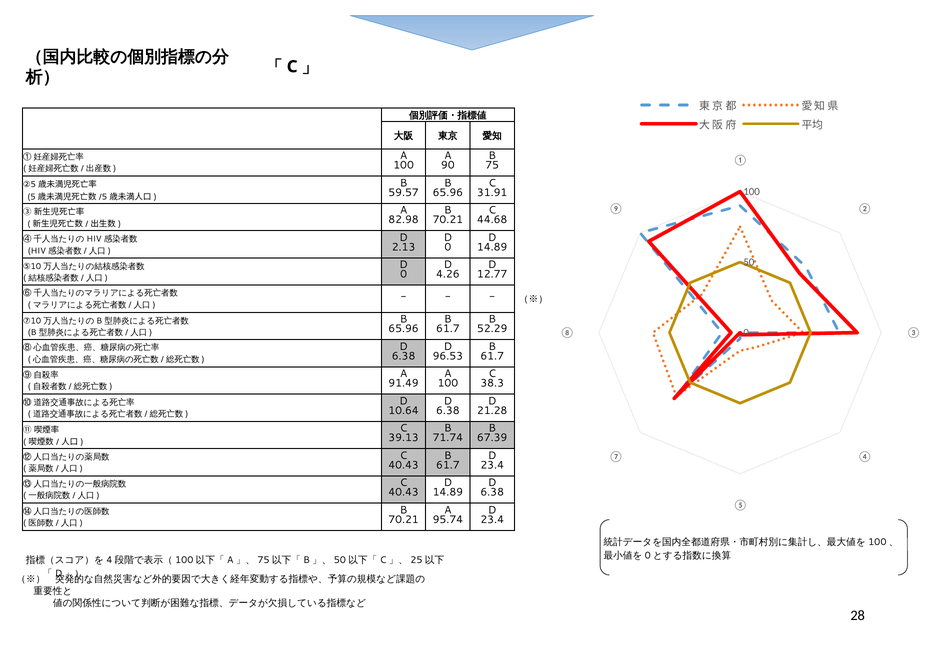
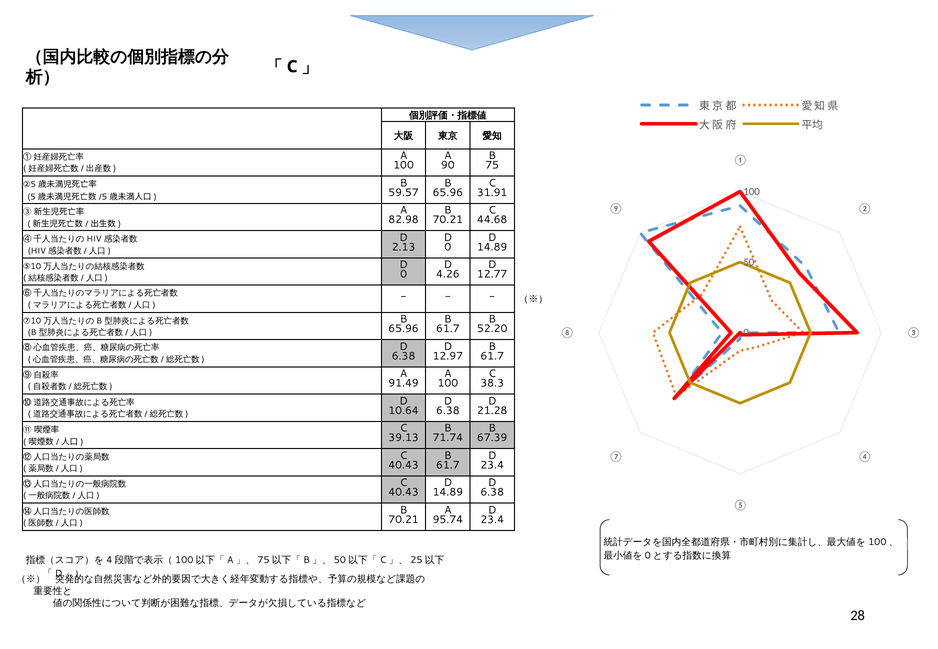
52.29: 52.29 -> 52.20
96.53: 96.53 -> 12.97
